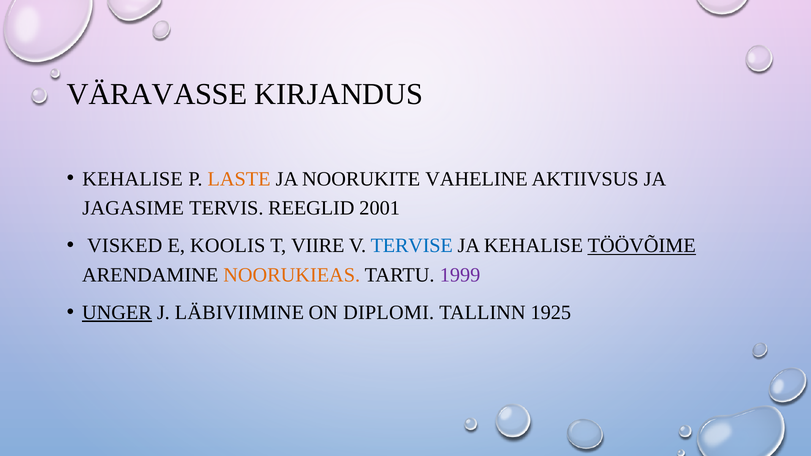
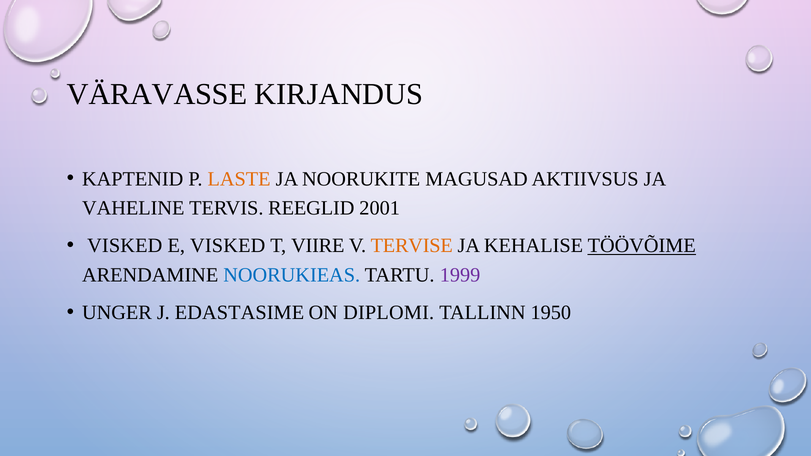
KEHALISE at (133, 179): KEHALISE -> KAPTENID
VAHELINE: VAHELINE -> MAGUSAD
JAGASIME: JAGASIME -> VAHELINE
E KOOLIS: KOOLIS -> VISKED
TERVISE colour: blue -> orange
NOORUKIEAS colour: orange -> blue
UNGER underline: present -> none
LÄBIVIIMINE: LÄBIVIIMINE -> EDASTASIME
1925: 1925 -> 1950
